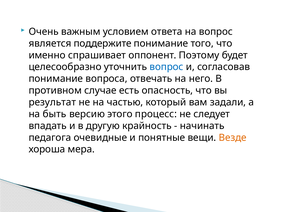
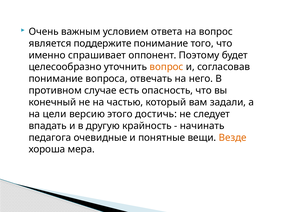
вопрос at (166, 67) colour: blue -> orange
результат: результат -> конечный
быть: быть -> цели
процесс: процесс -> достичь
